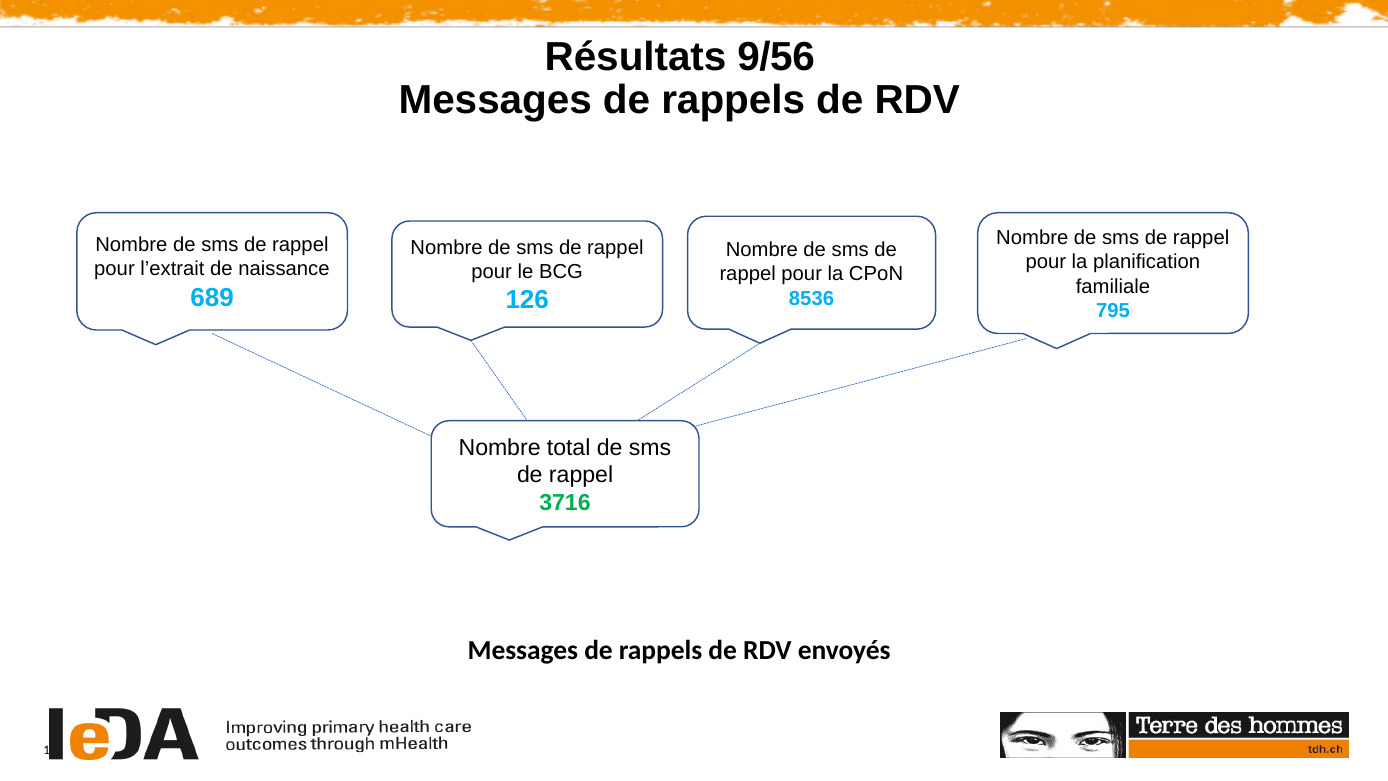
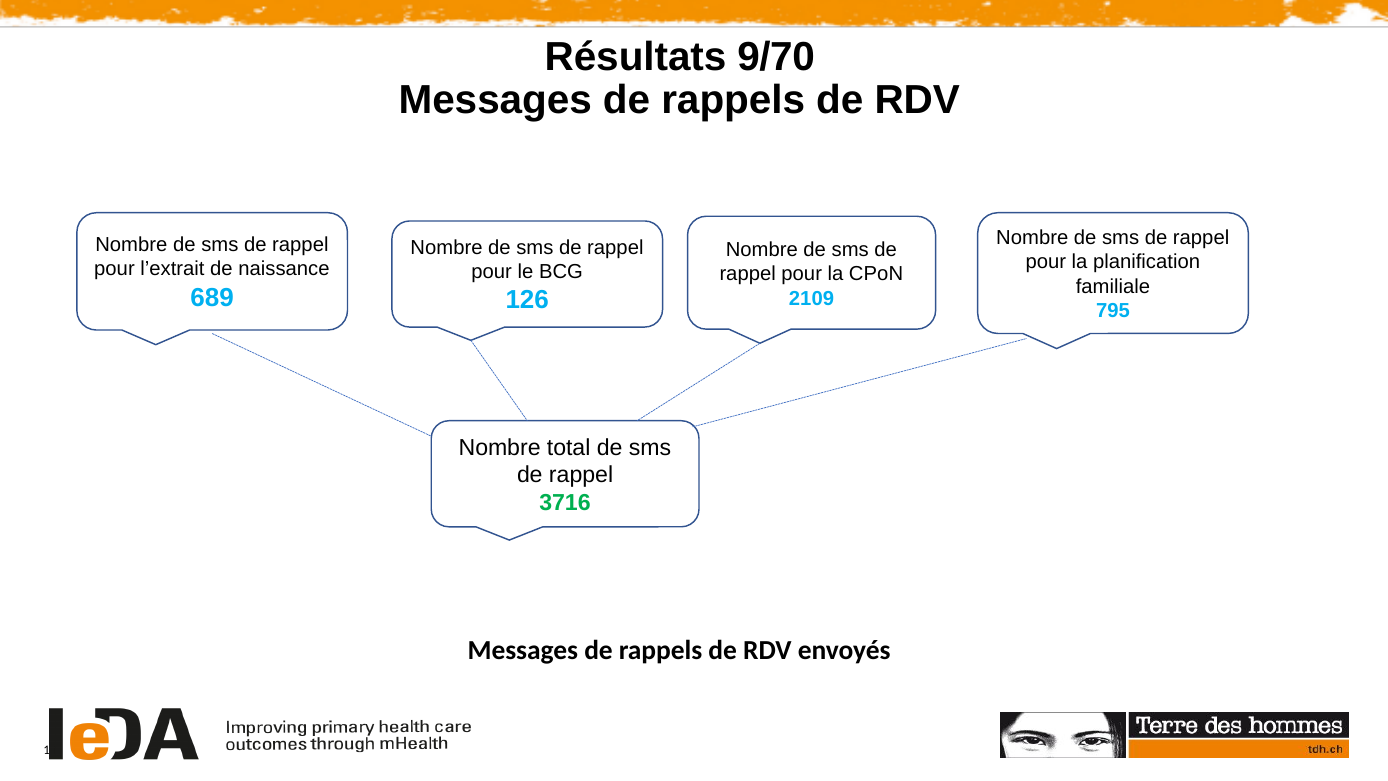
9/56: 9/56 -> 9/70
8536: 8536 -> 2109
